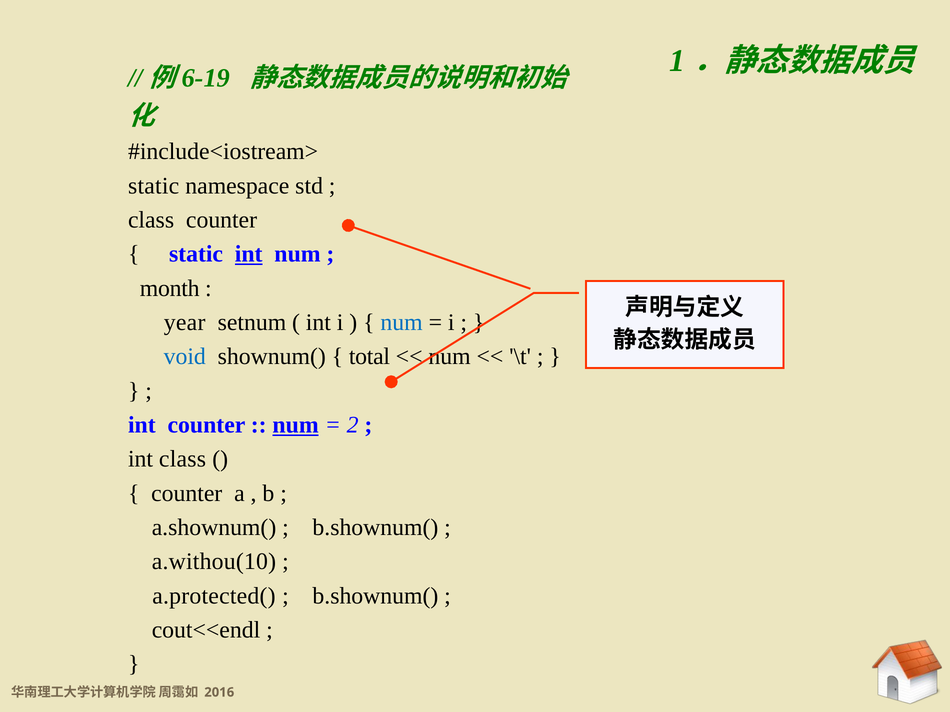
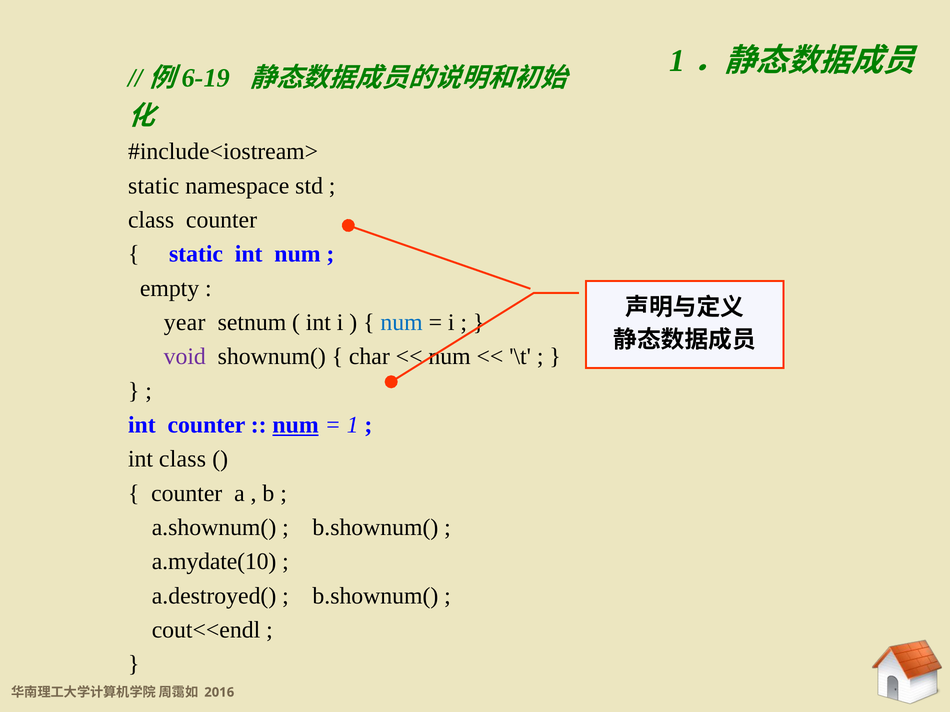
int at (249, 254) underline: present -> none
month: month -> empty
void colour: blue -> purple
total: total -> char
2: 2 -> 1
a.withou(10: a.withou(10 -> a.mydate(10
a.protected(: a.protected( -> a.destroyed(
